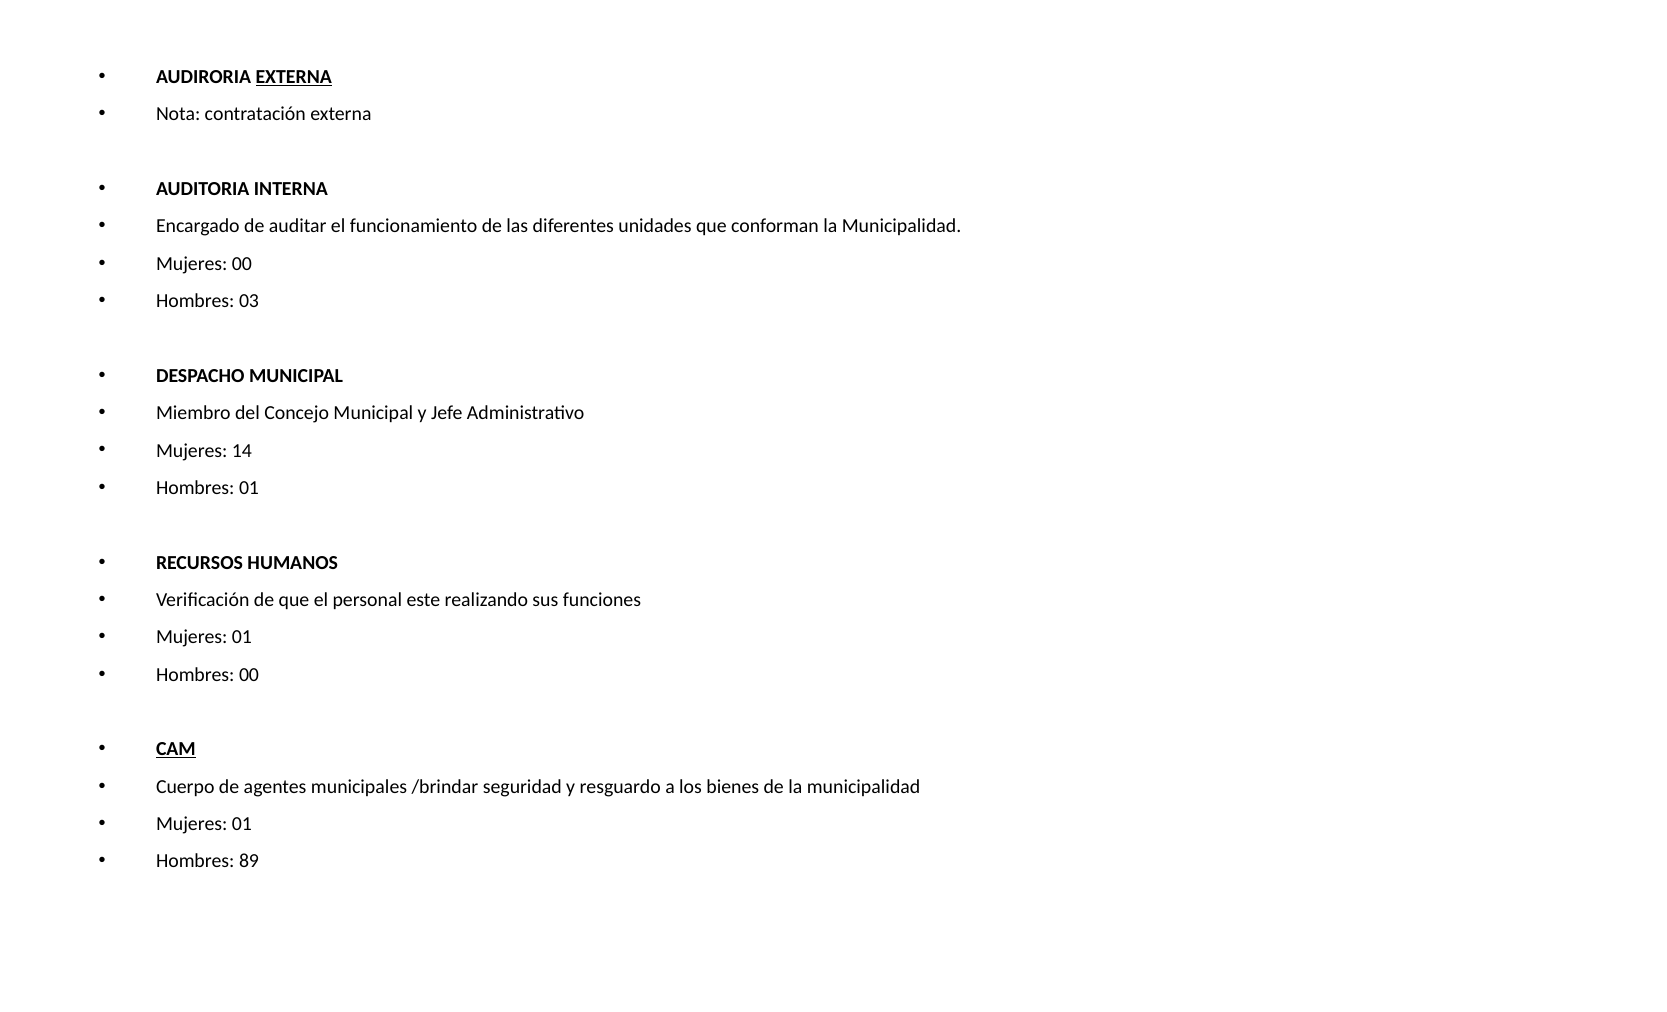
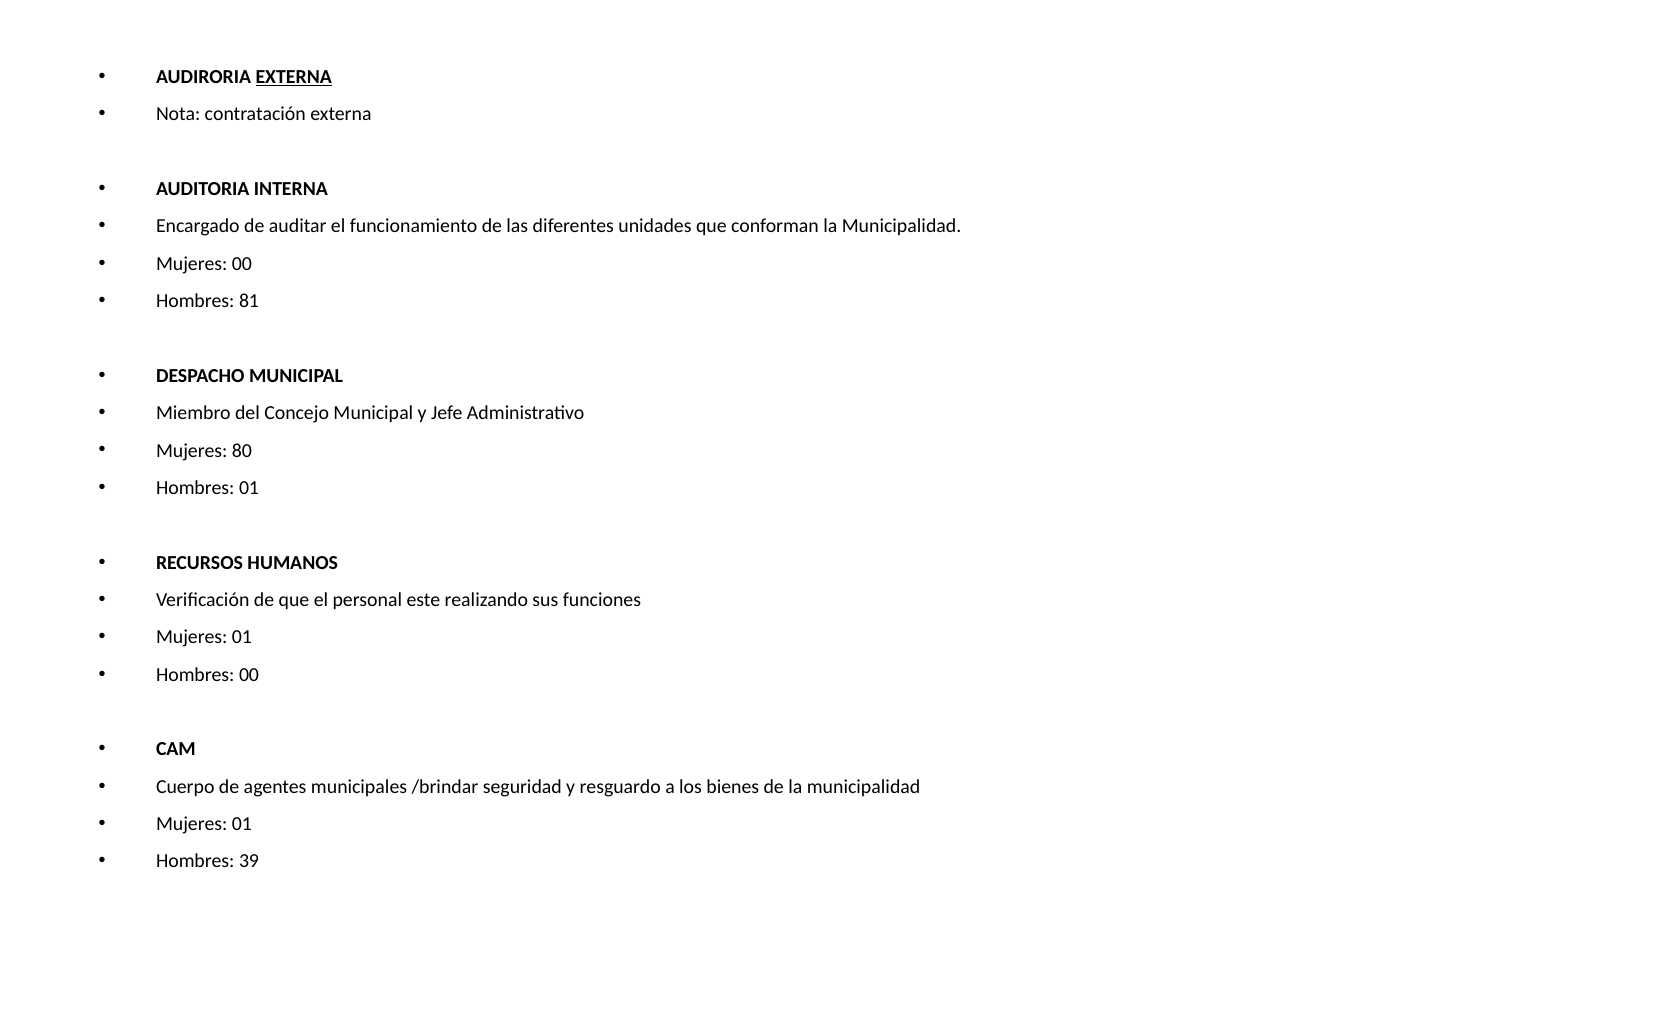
03: 03 -> 81
14: 14 -> 80
CAM underline: present -> none
89: 89 -> 39
